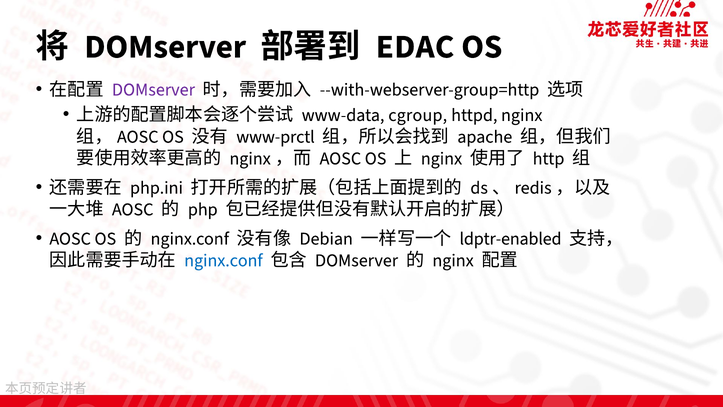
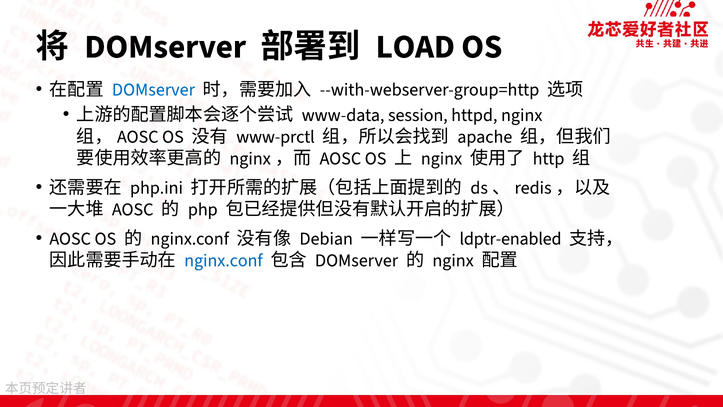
EDAC: EDAC -> LOAD
DOMserver at (153, 89) colour: purple -> blue
cgroup: cgroup -> session
